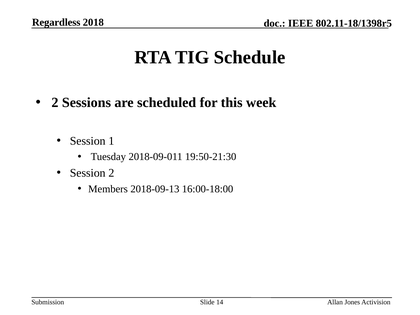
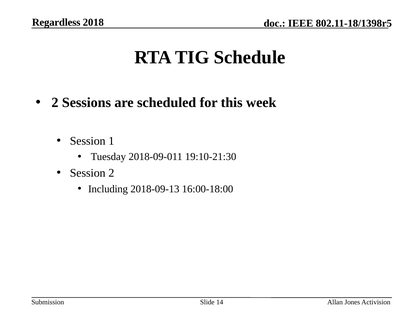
19:50-21:30: 19:50-21:30 -> 19:10-21:30
Members: Members -> Including
